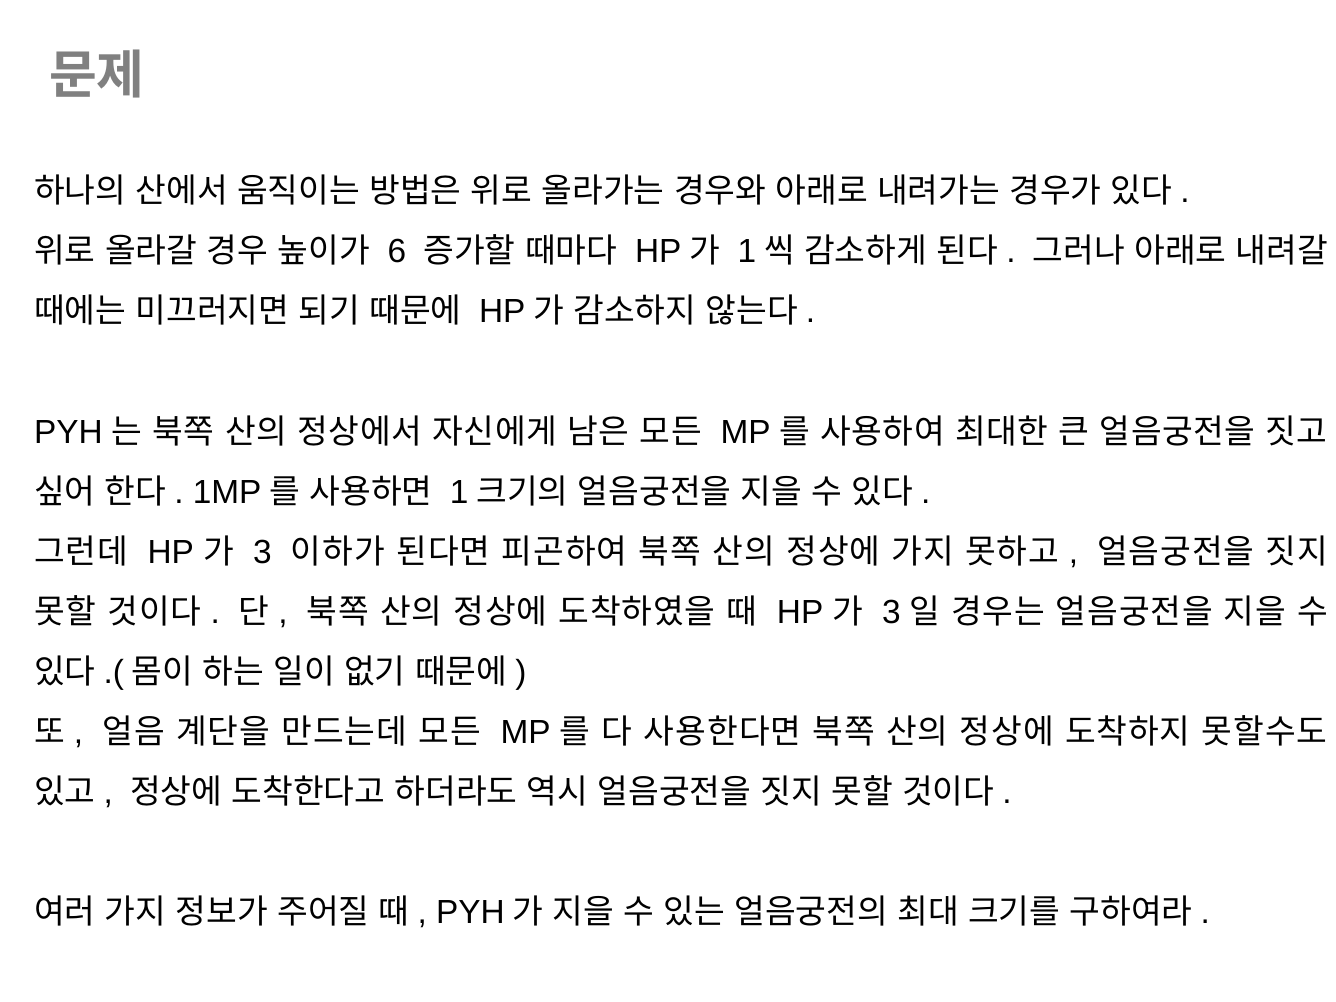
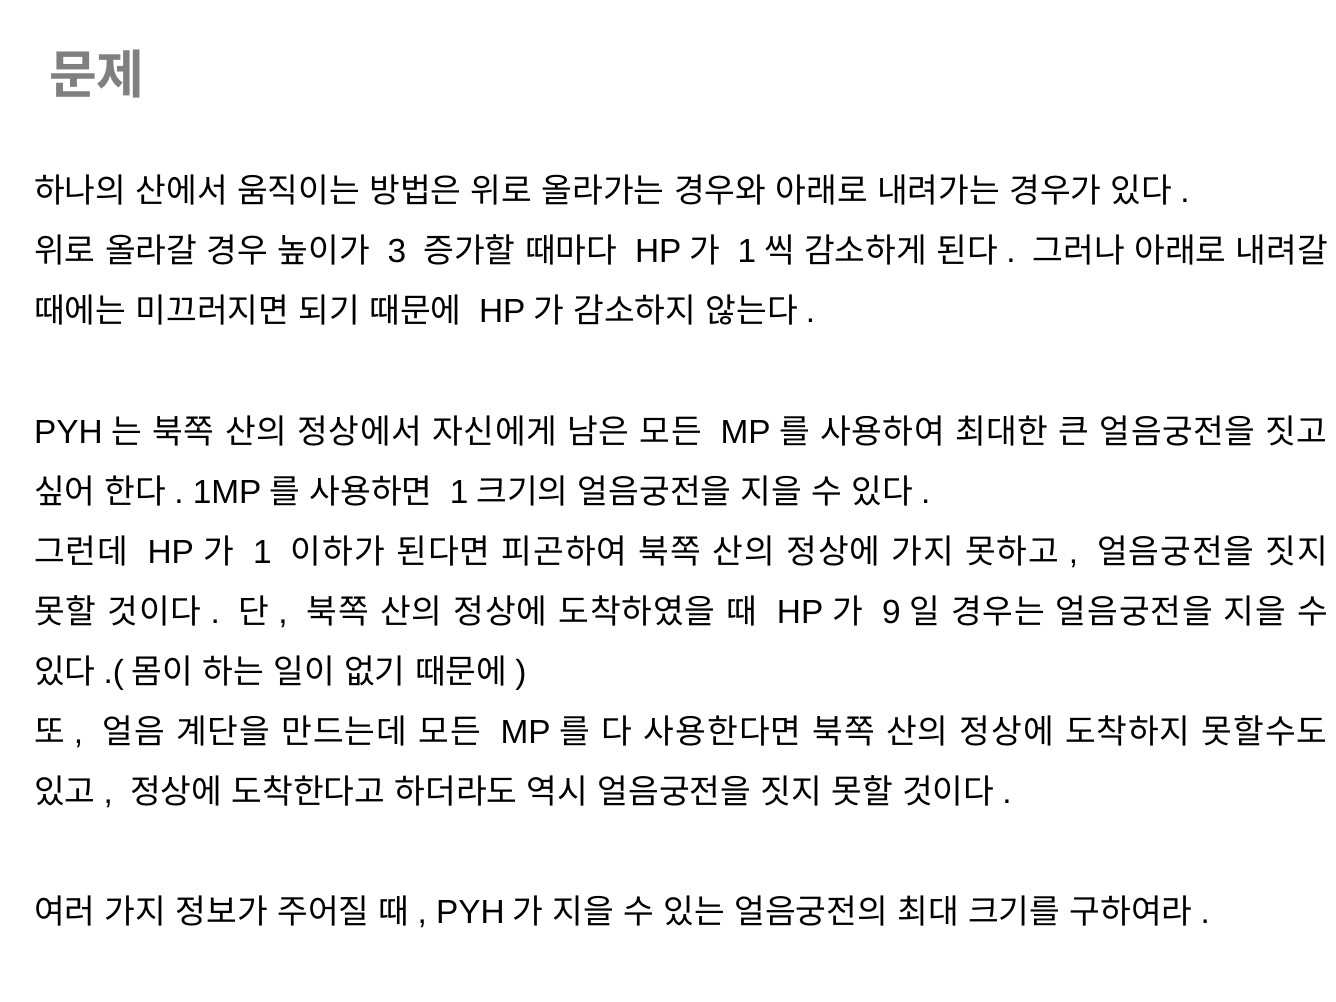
6: 6 -> 3
3 at (262, 552): 3 -> 1
3 at (891, 612): 3 -> 9
